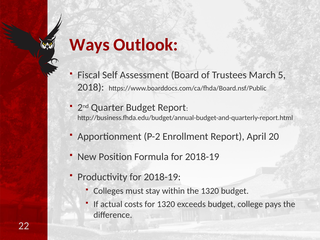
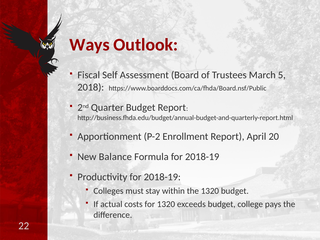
Position: Position -> Balance
